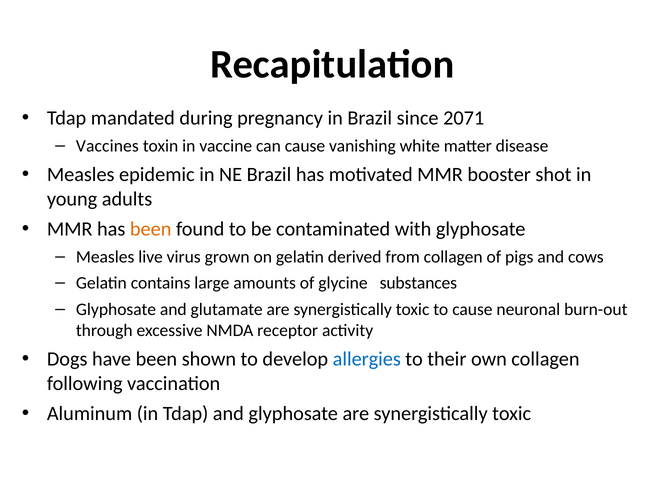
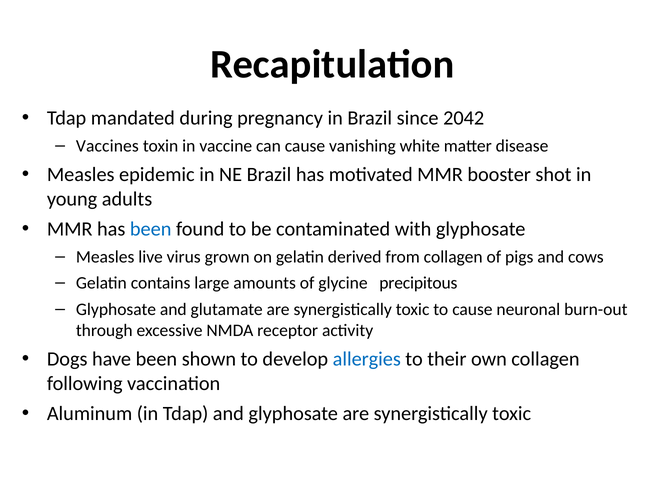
2071: 2071 -> 2042
been at (151, 230) colour: orange -> blue
substances: substances -> precipitous
